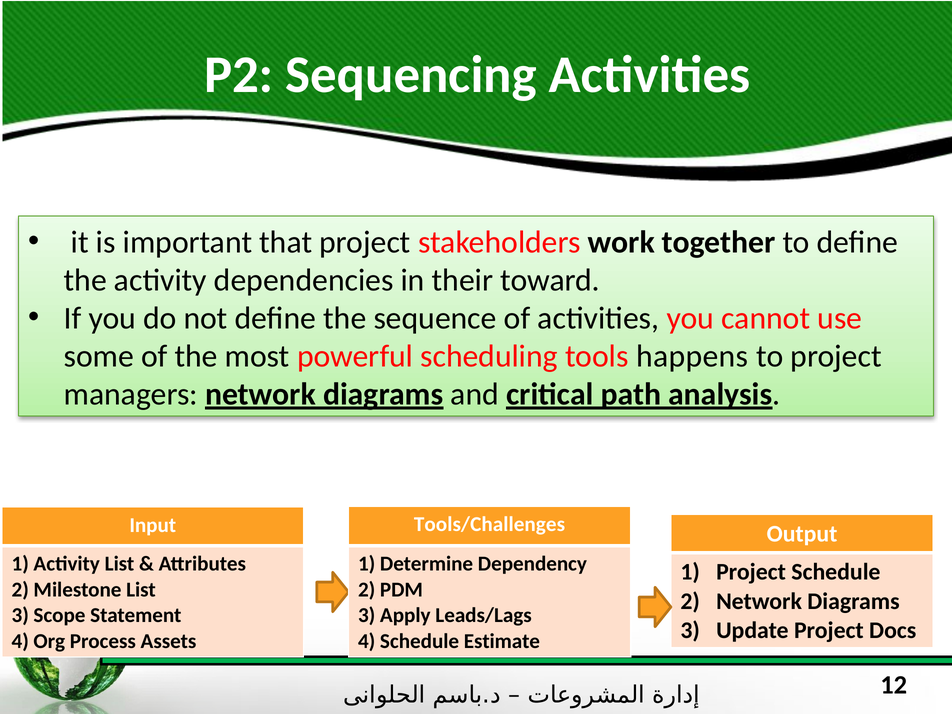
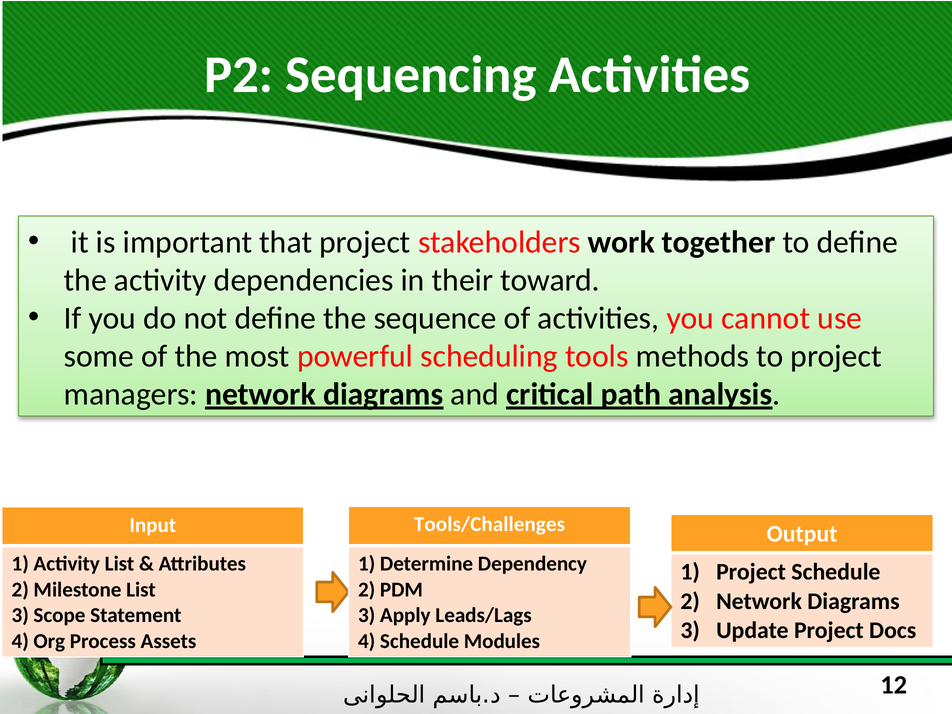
happens: happens -> methods
Estimate: Estimate -> Modules
